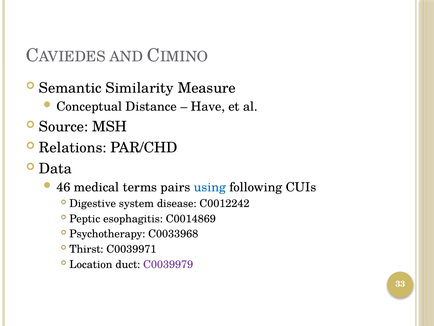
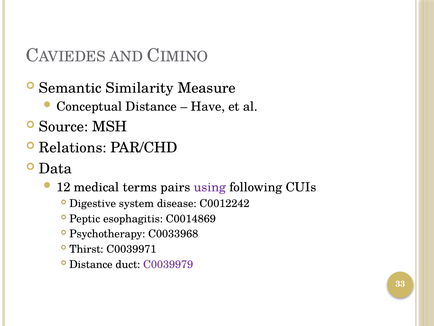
46: 46 -> 12
using colour: blue -> purple
Location at (91, 264): Location -> Distance
